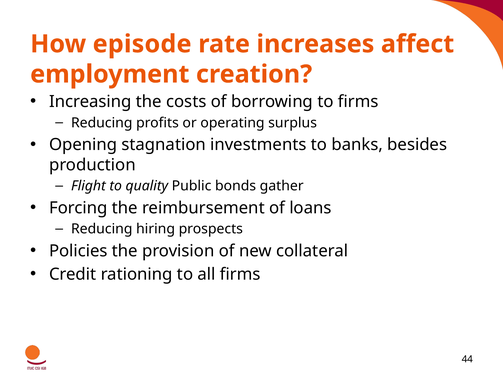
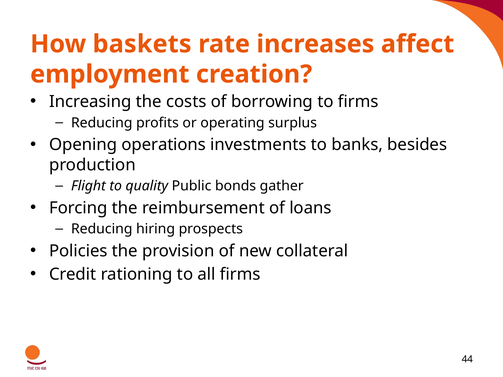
episode: episode -> baskets
stagnation: stagnation -> operations
